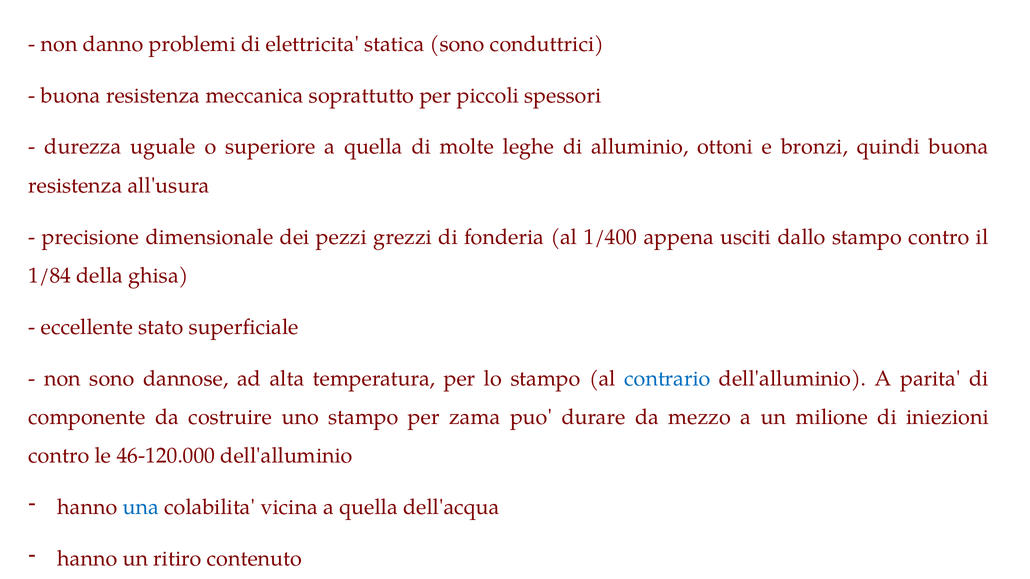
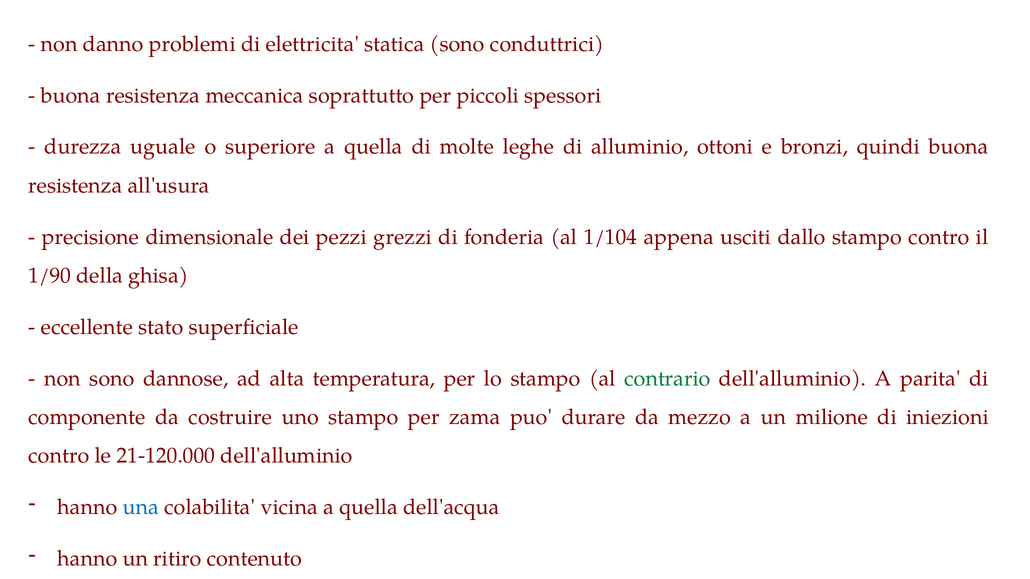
1/400: 1/400 -> 1/104
1/84: 1/84 -> 1/90
contrario colour: blue -> green
46-120.000: 46-120.000 -> 21-120.000
